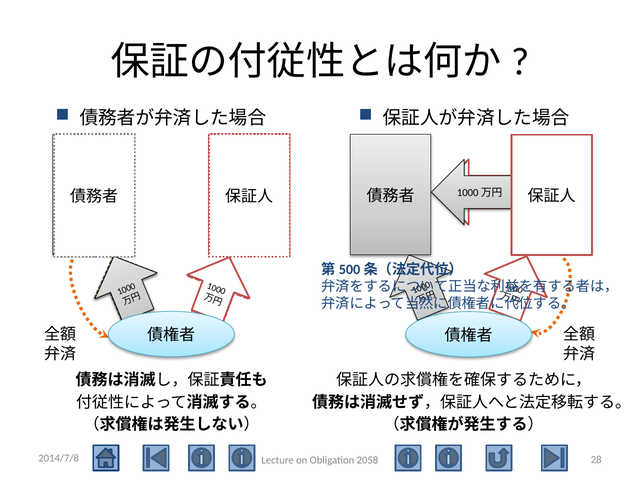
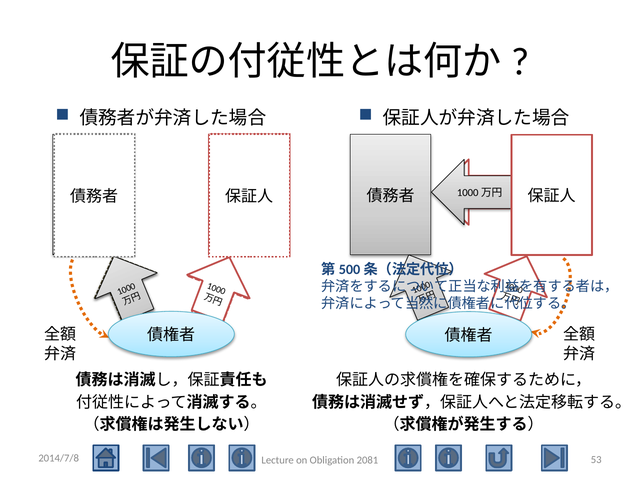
28: 28 -> 53
2058: 2058 -> 2081
